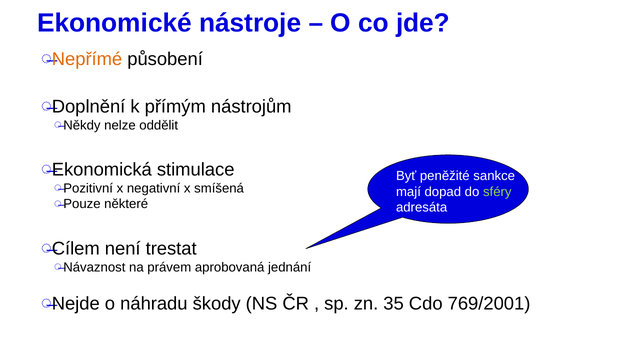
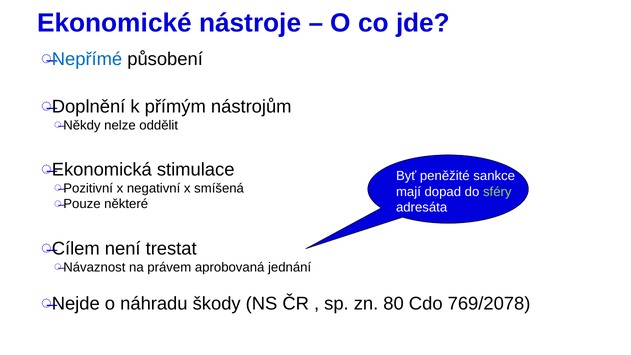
Nepřímé colour: orange -> blue
35: 35 -> 80
769/2001: 769/2001 -> 769/2078
